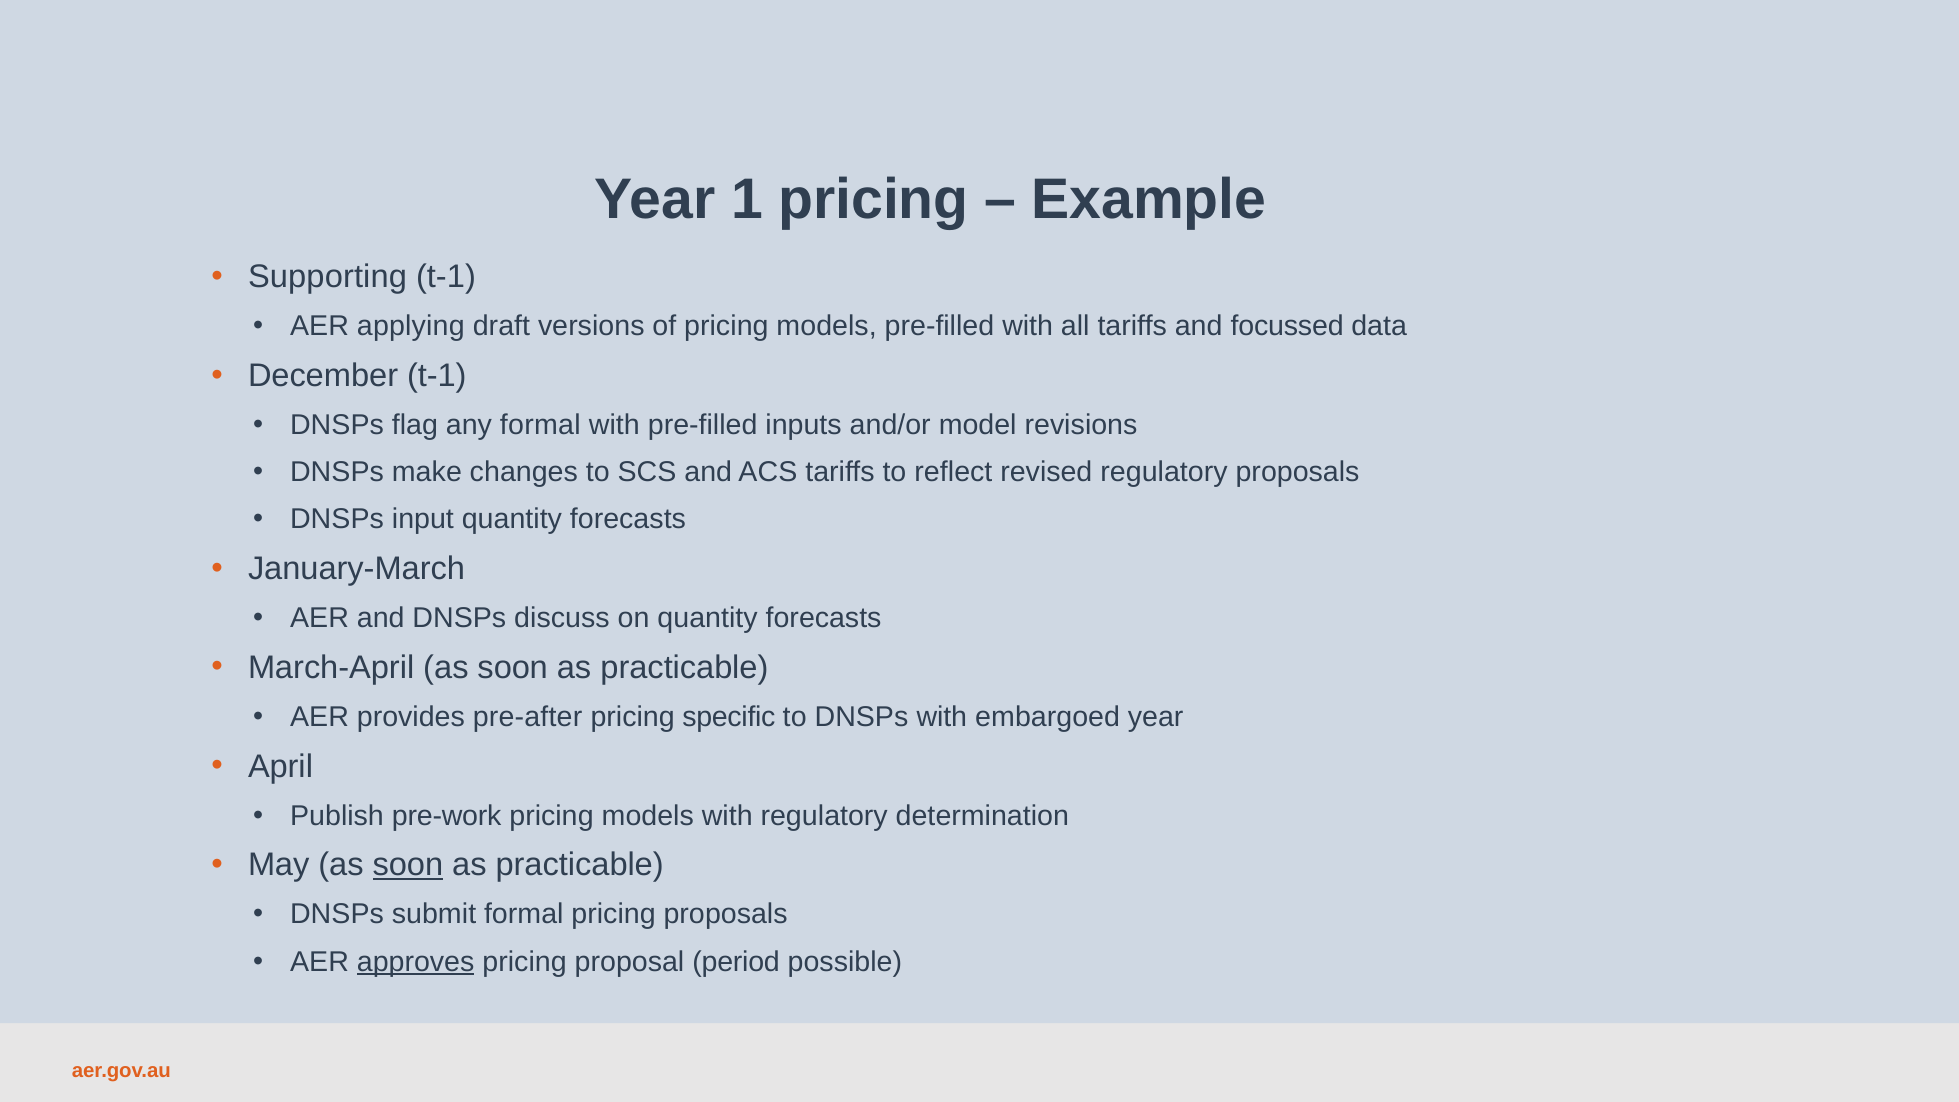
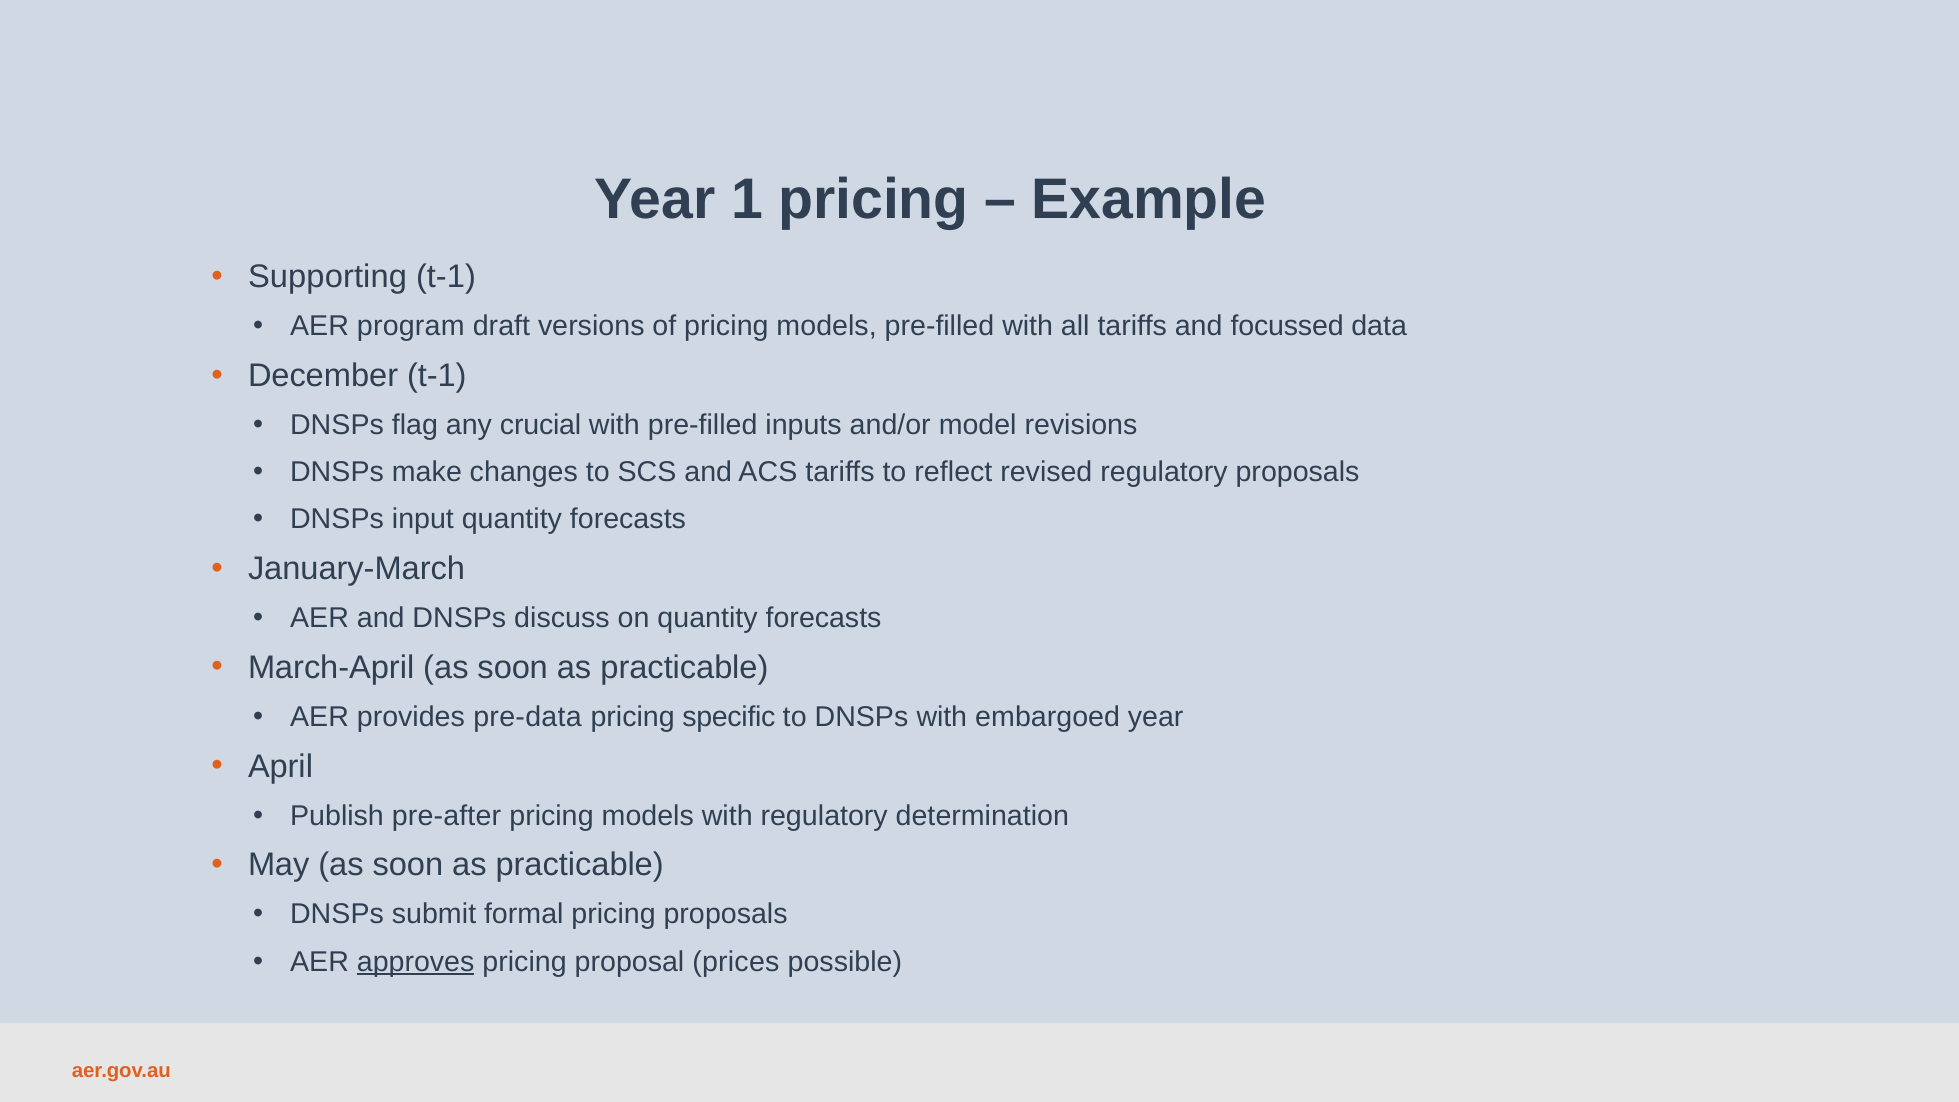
applying: applying -> program
any formal: formal -> crucial
pre-after: pre-after -> pre-data
pre-work: pre-work -> pre-after
soon at (408, 865) underline: present -> none
period: period -> prices
